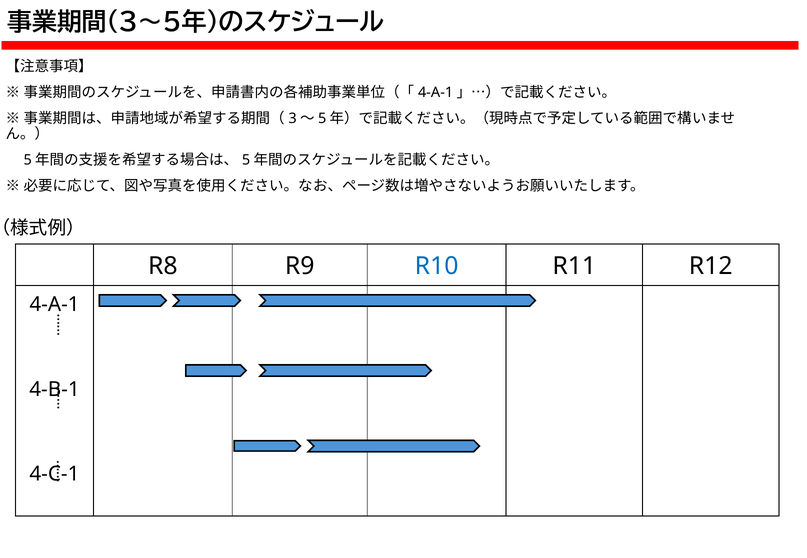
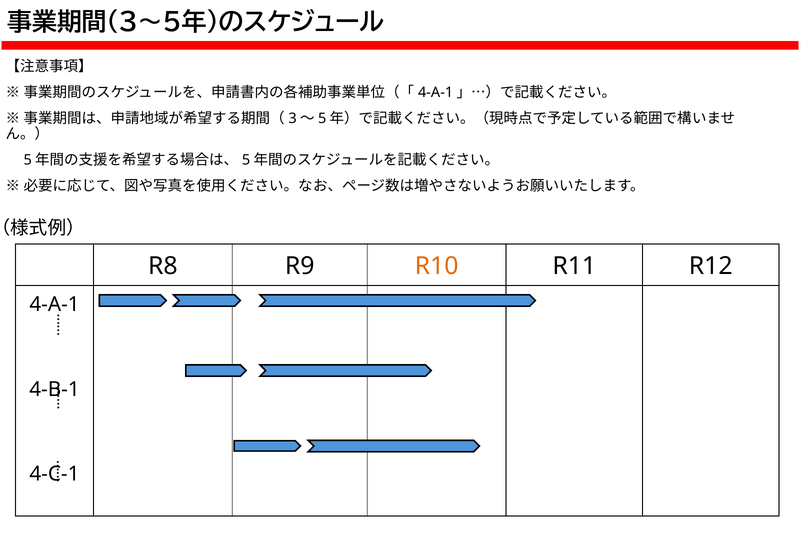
R10 colour: blue -> orange
